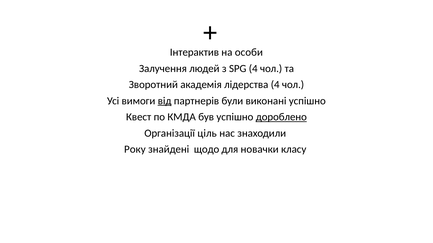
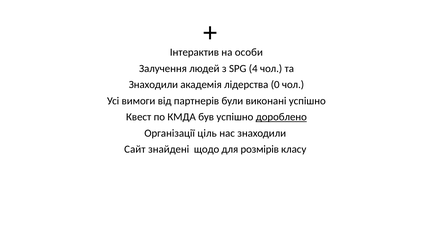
Зворотний at (153, 85): Зворотний -> Знаходили
лідерства 4: 4 -> 0
від underline: present -> none
Року: Року -> Сайт
новачки: новачки -> розмірів
